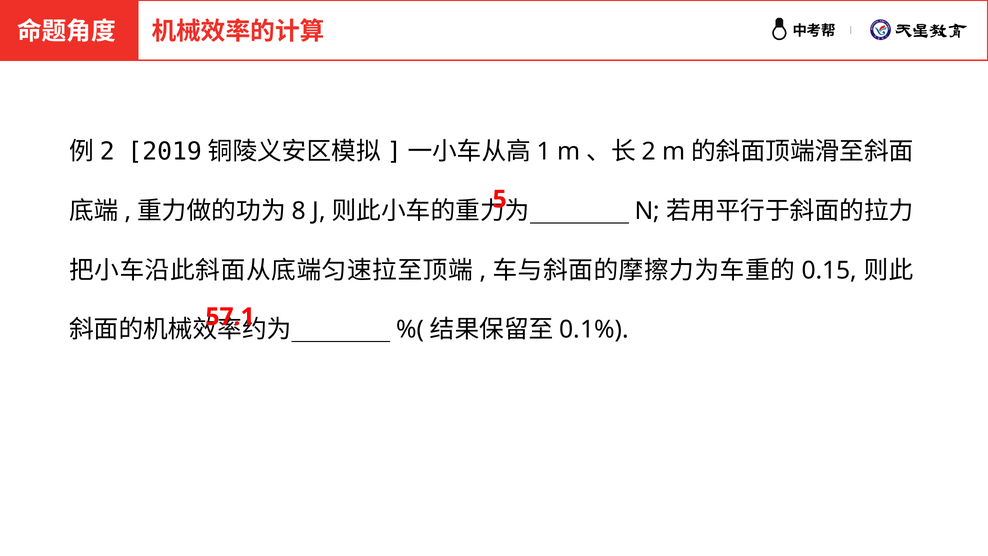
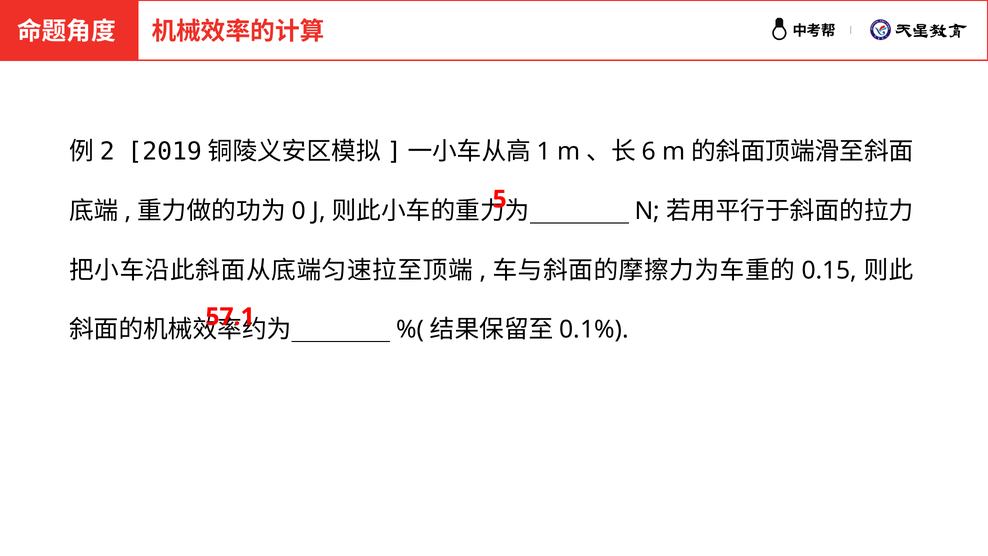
2: 2 -> 6
8: 8 -> 0
